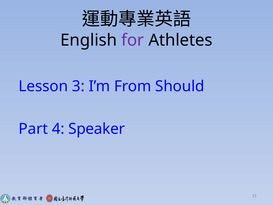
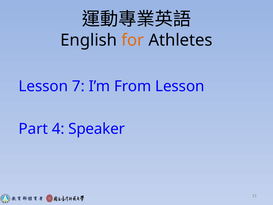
for colour: purple -> orange
3: 3 -> 7
From Should: Should -> Lesson
